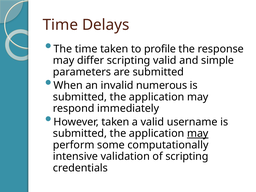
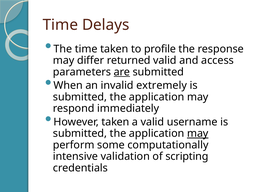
differ scripting: scripting -> returned
simple: simple -> access
are underline: none -> present
numerous: numerous -> extremely
